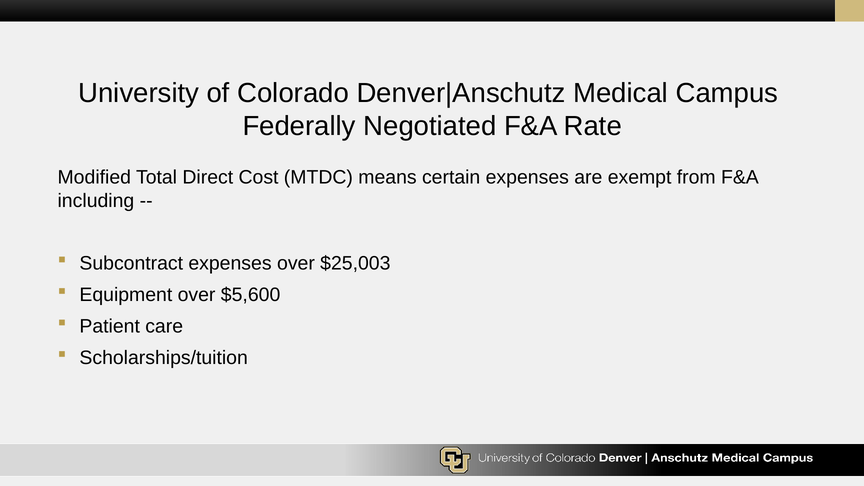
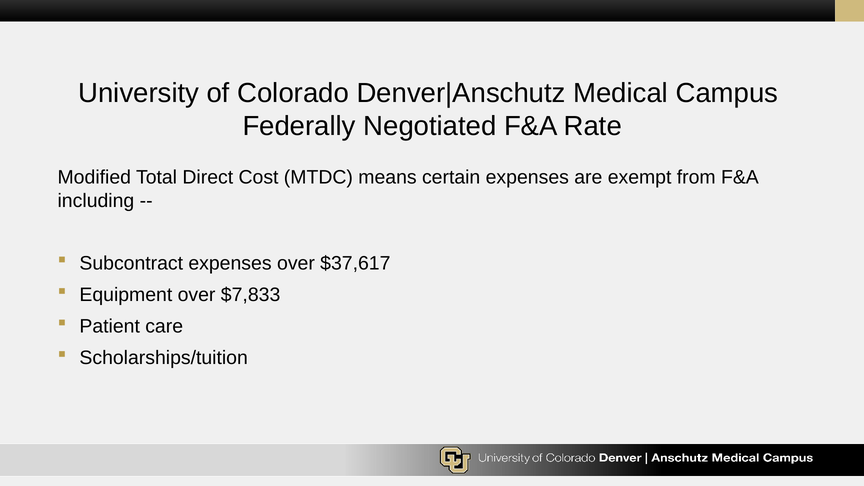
$25,003: $25,003 -> $37,617
$5,600: $5,600 -> $7,833
